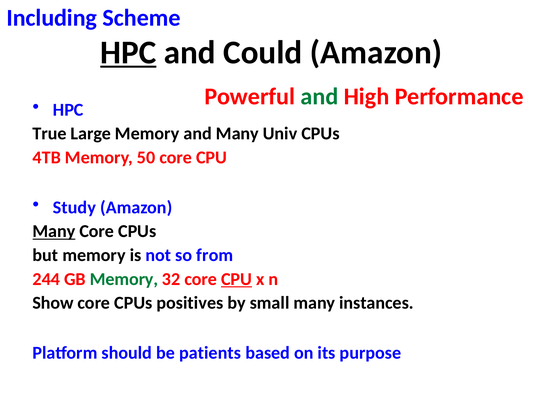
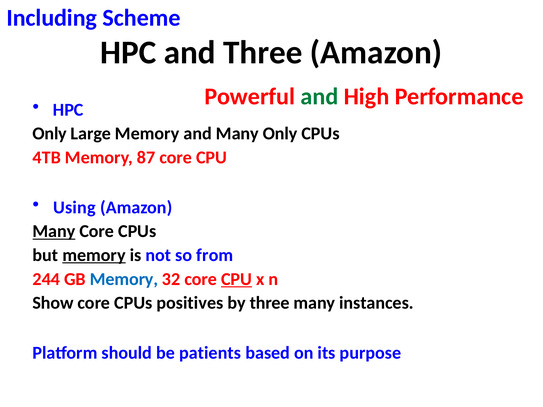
HPC at (128, 53) underline: present -> none
and Could: Could -> Three
True at (50, 134): True -> Only
Many Univ: Univ -> Only
50: 50 -> 87
Study: Study -> Using
memory at (94, 255) underline: none -> present
Memory at (124, 279) colour: green -> blue
by small: small -> three
